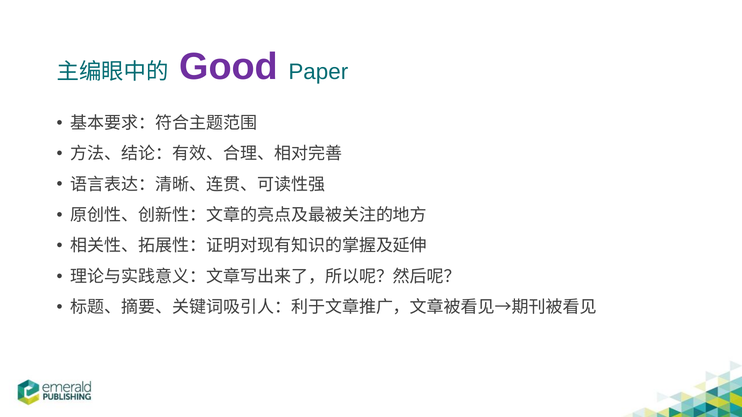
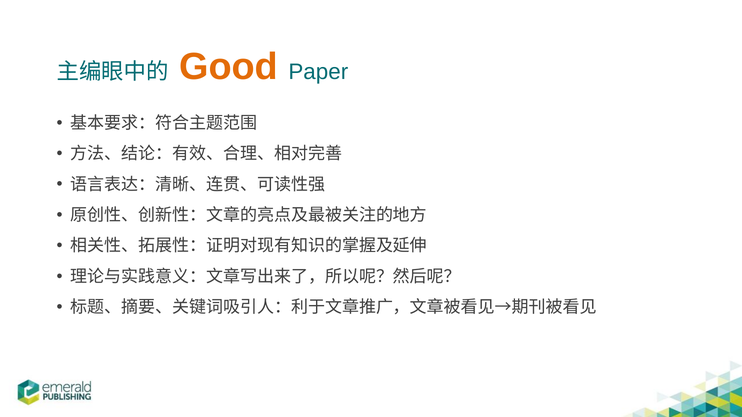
Good colour: purple -> orange
